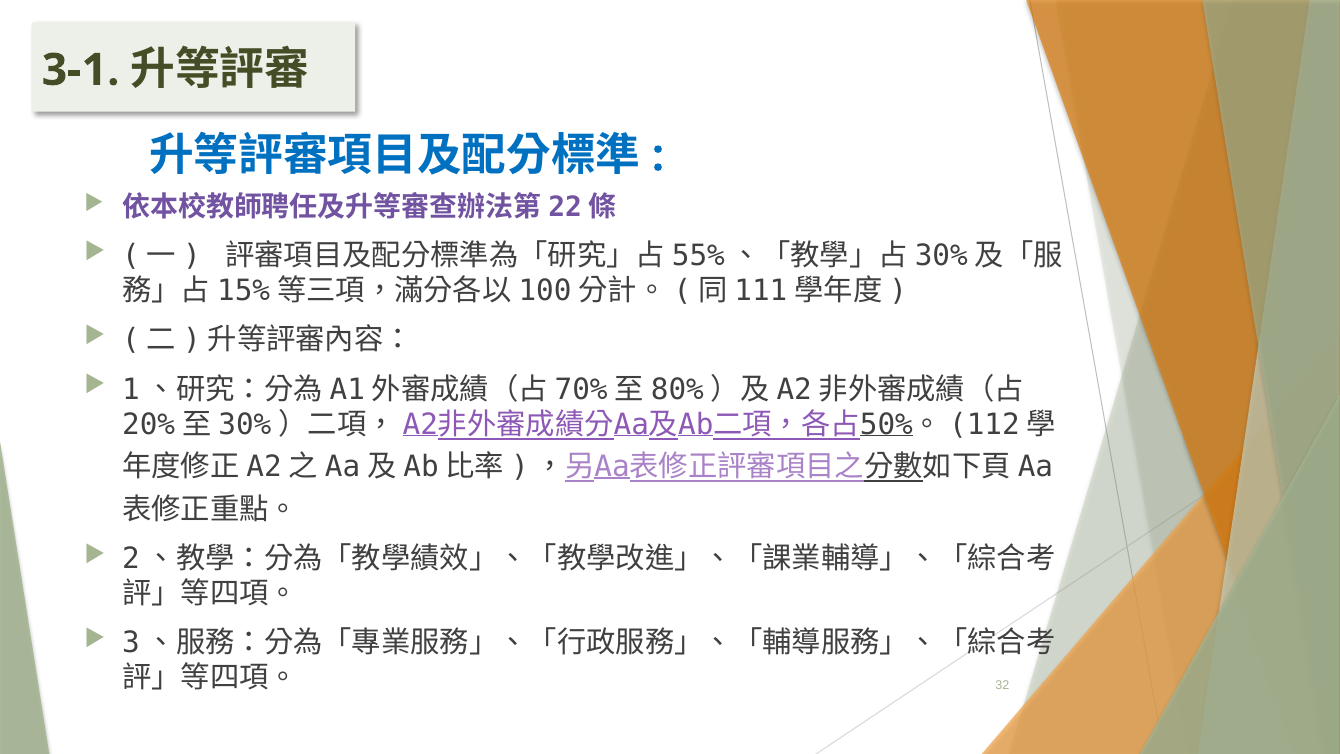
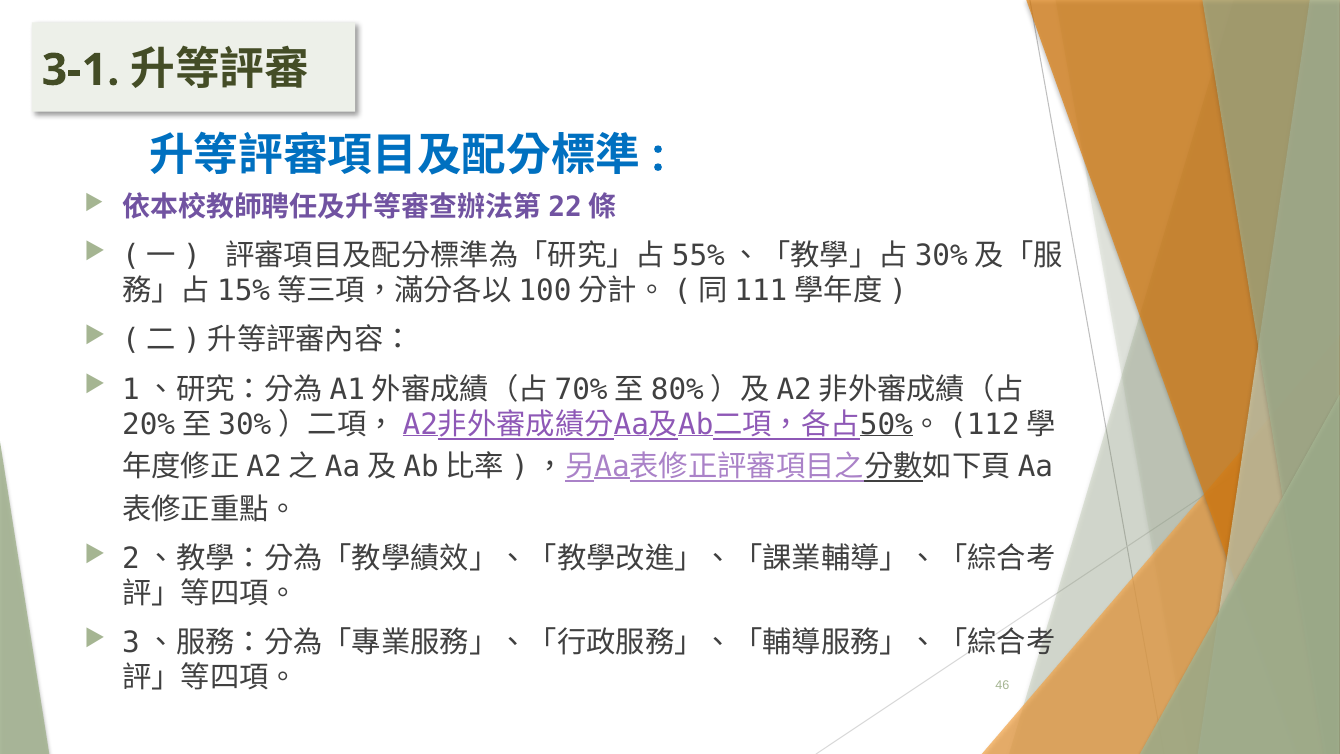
32: 32 -> 46
